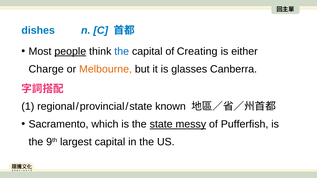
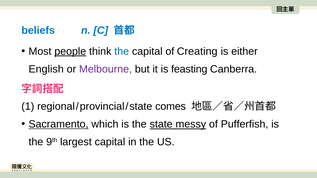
dishes: dishes -> beliefs
Charge: Charge -> English
Melbourne colour: orange -> purple
glasses: glasses -> feasting
known: known -> comes
Sacramento underline: none -> present
